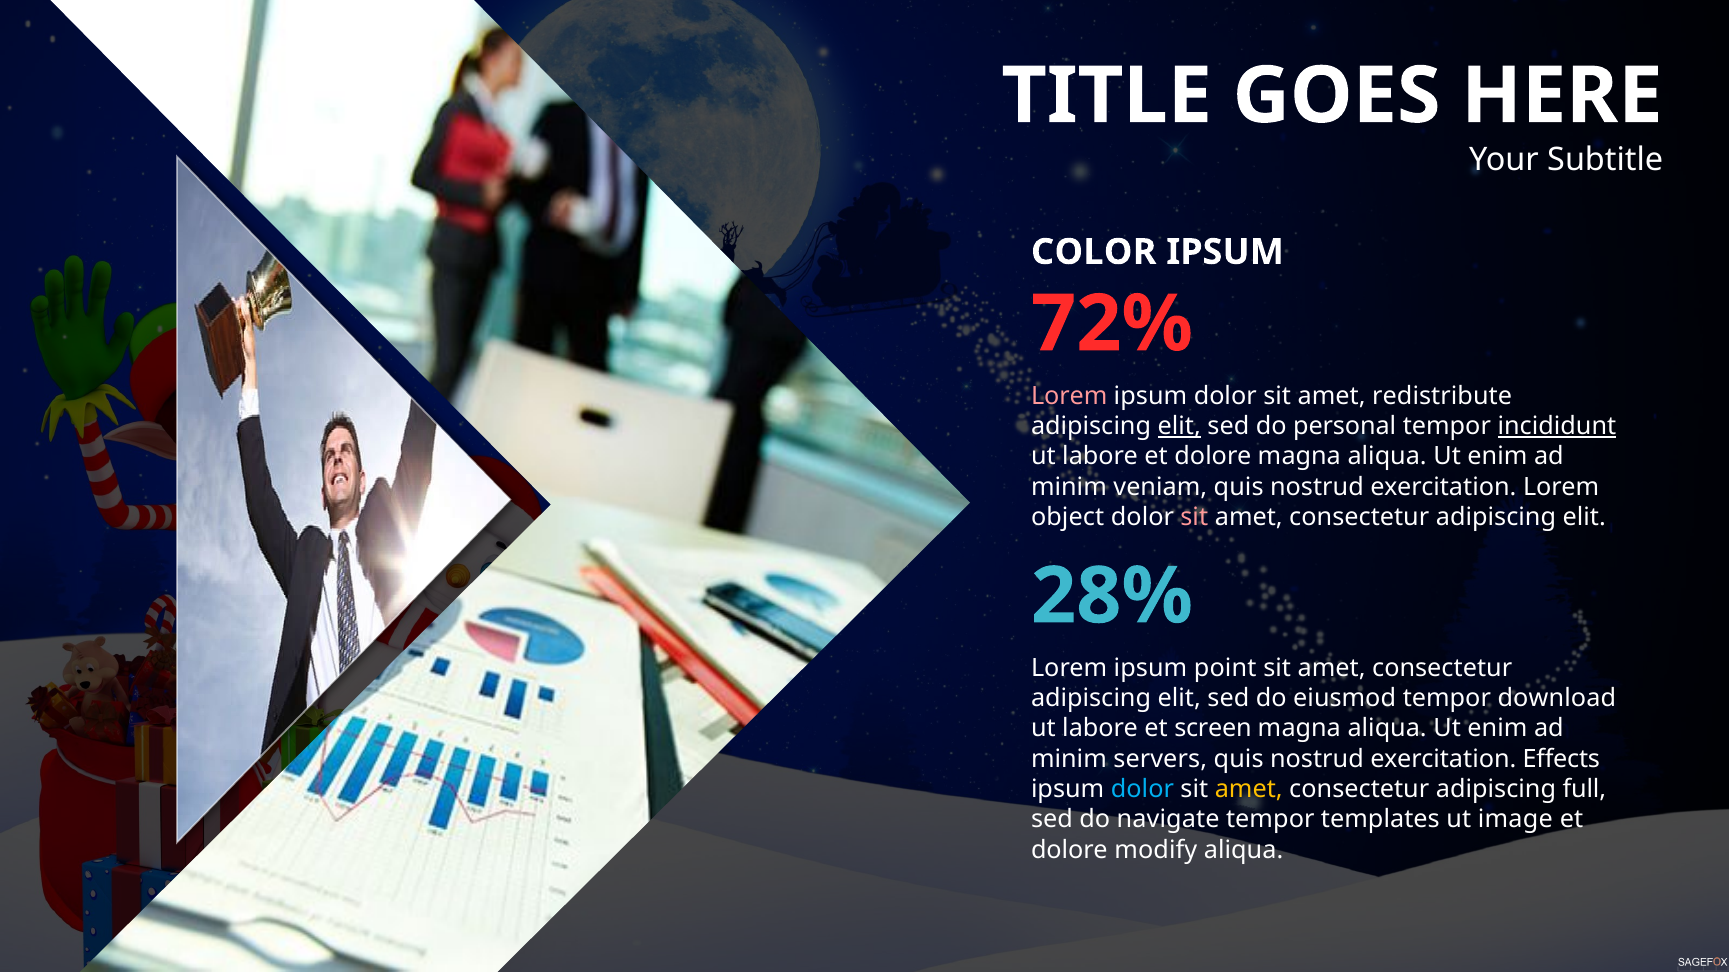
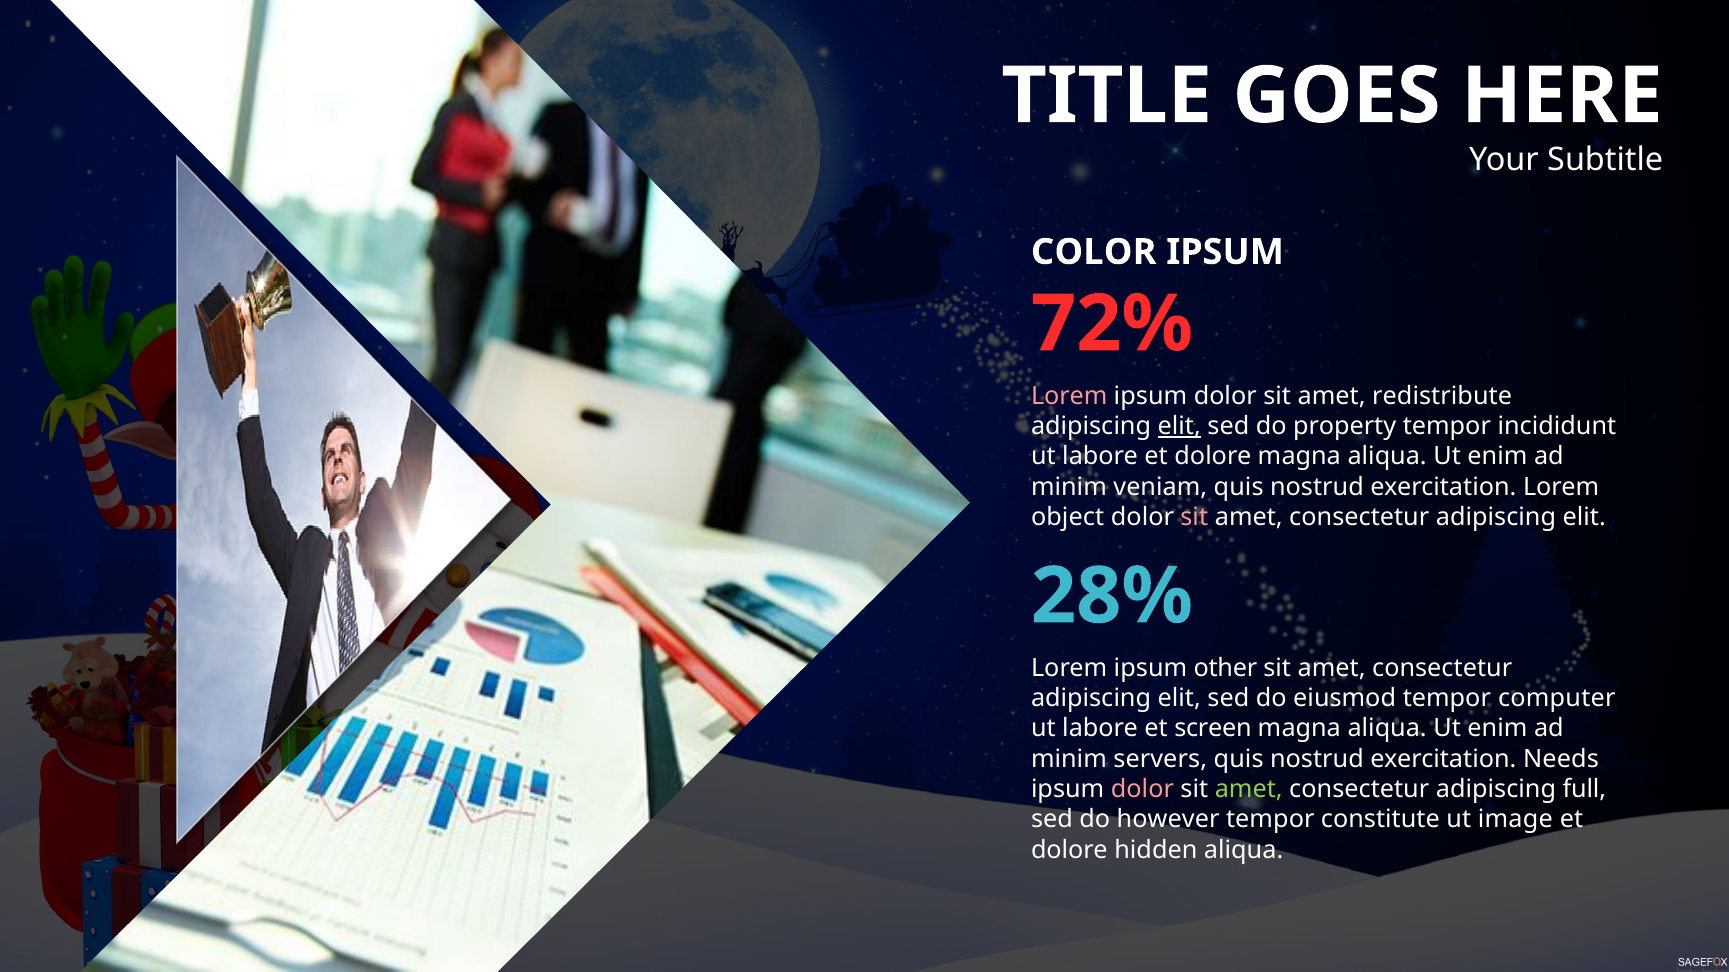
personal: personal -> property
incididunt underline: present -> none
point: point -> other
download: download -> computer
Effects: Effects -> Needs
dolor at (1142, 790) colour: light blue -> pink
amet at (1249, 790) colour: yellow -> light green
navigate: navigate -> however
templates: templates -> constitute
modify: modify -> hidden
